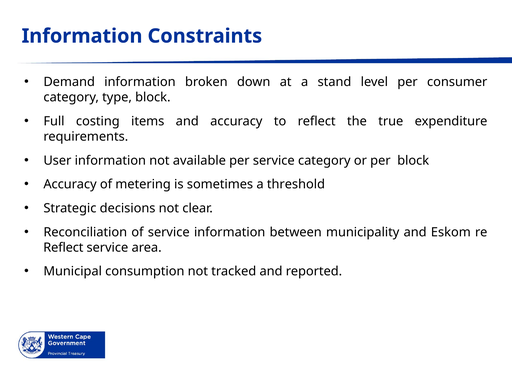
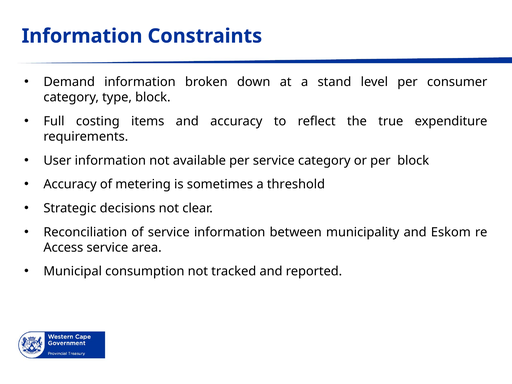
Reflect at (63, 248): Reflect -> Access
